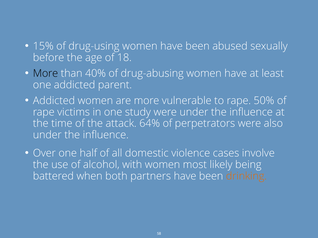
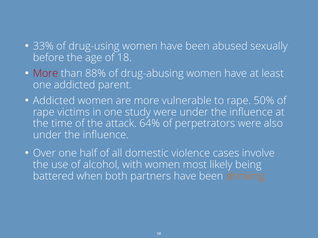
15%: 15% -> 33%
More at (45, 73) colour: black -> red
40%: 40% -> 88%
